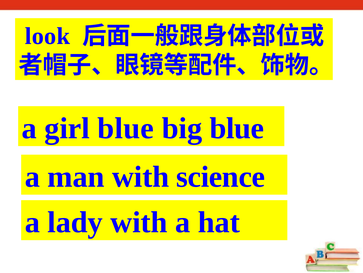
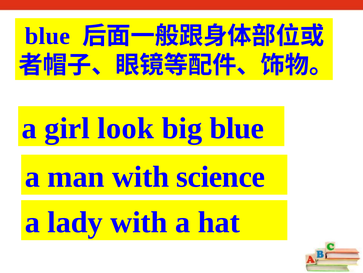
look at (47, 36): look -> blue
girl blue: blue -> look
